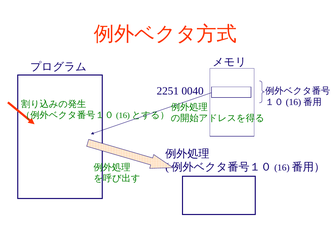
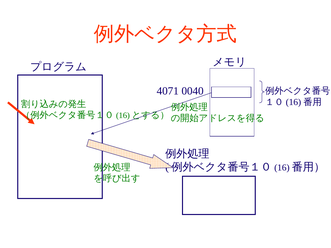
2251: 2251 -> 4071
